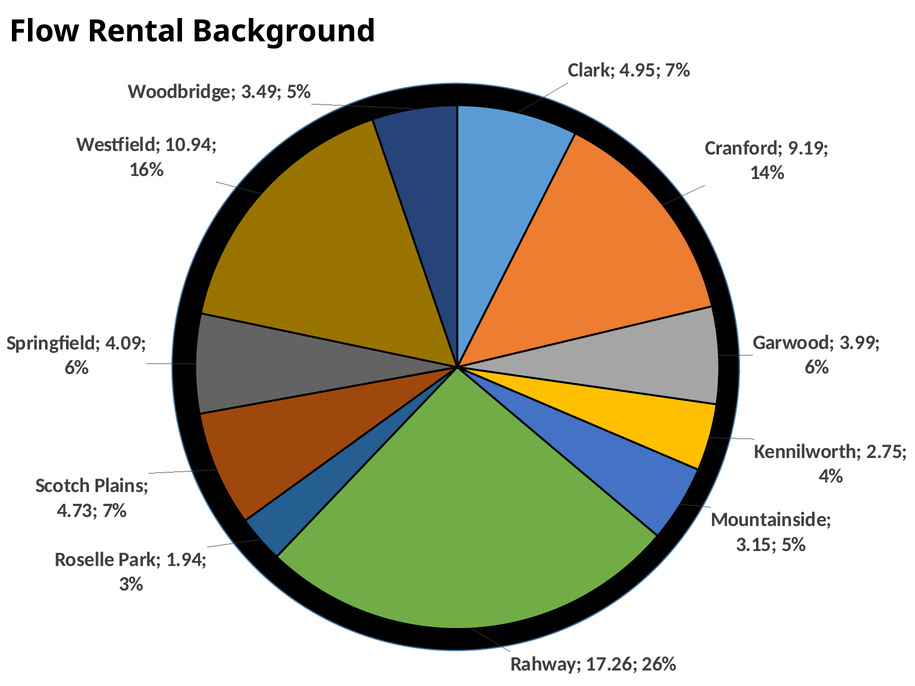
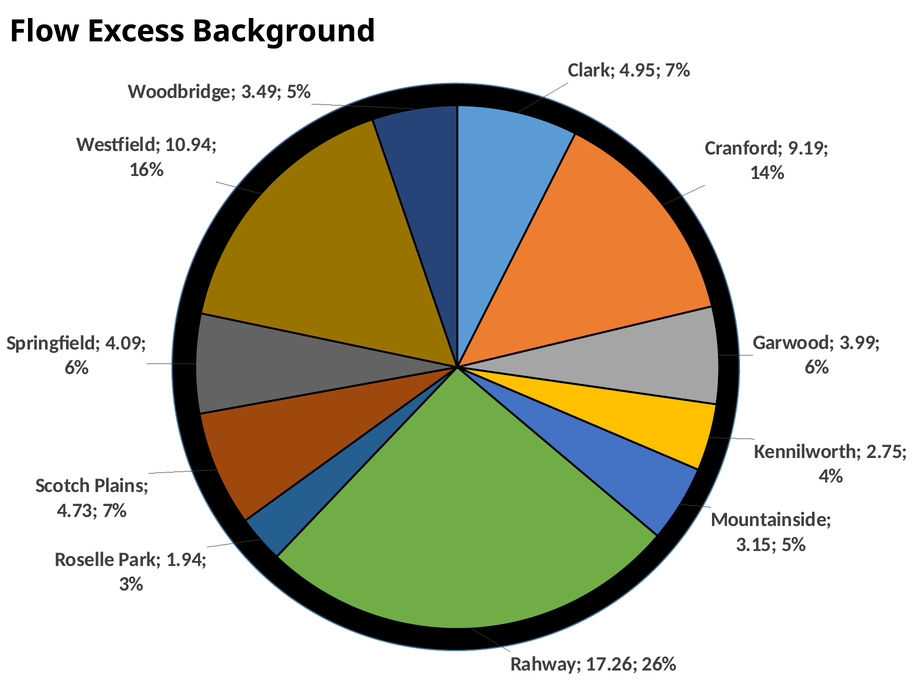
Rental: Rental -> Excess
